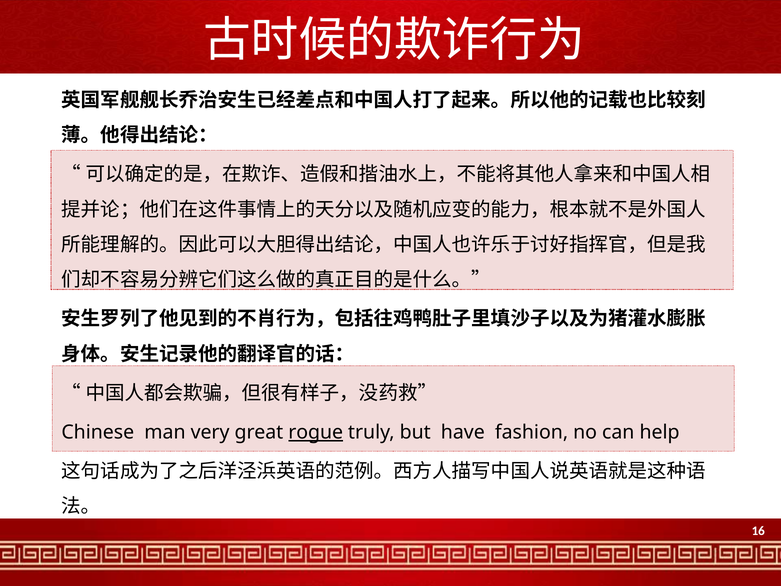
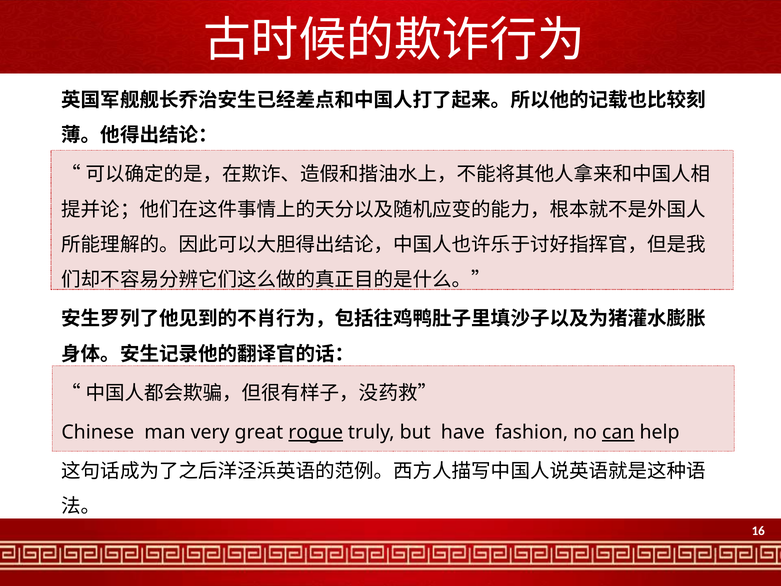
can underline: none -> present
